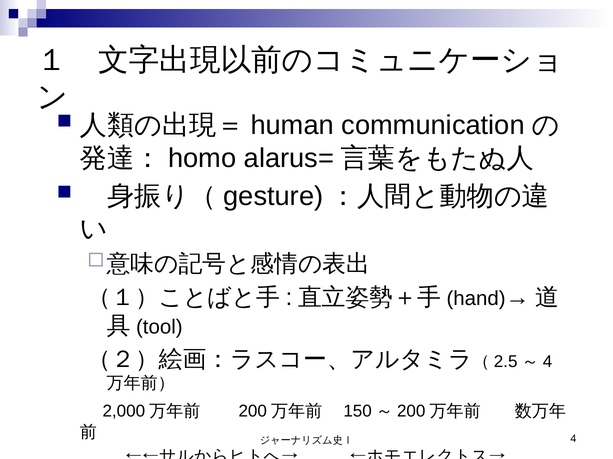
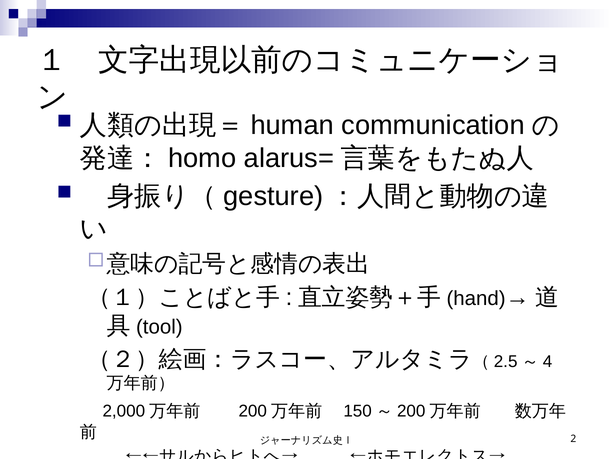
4: 4 -> 2
